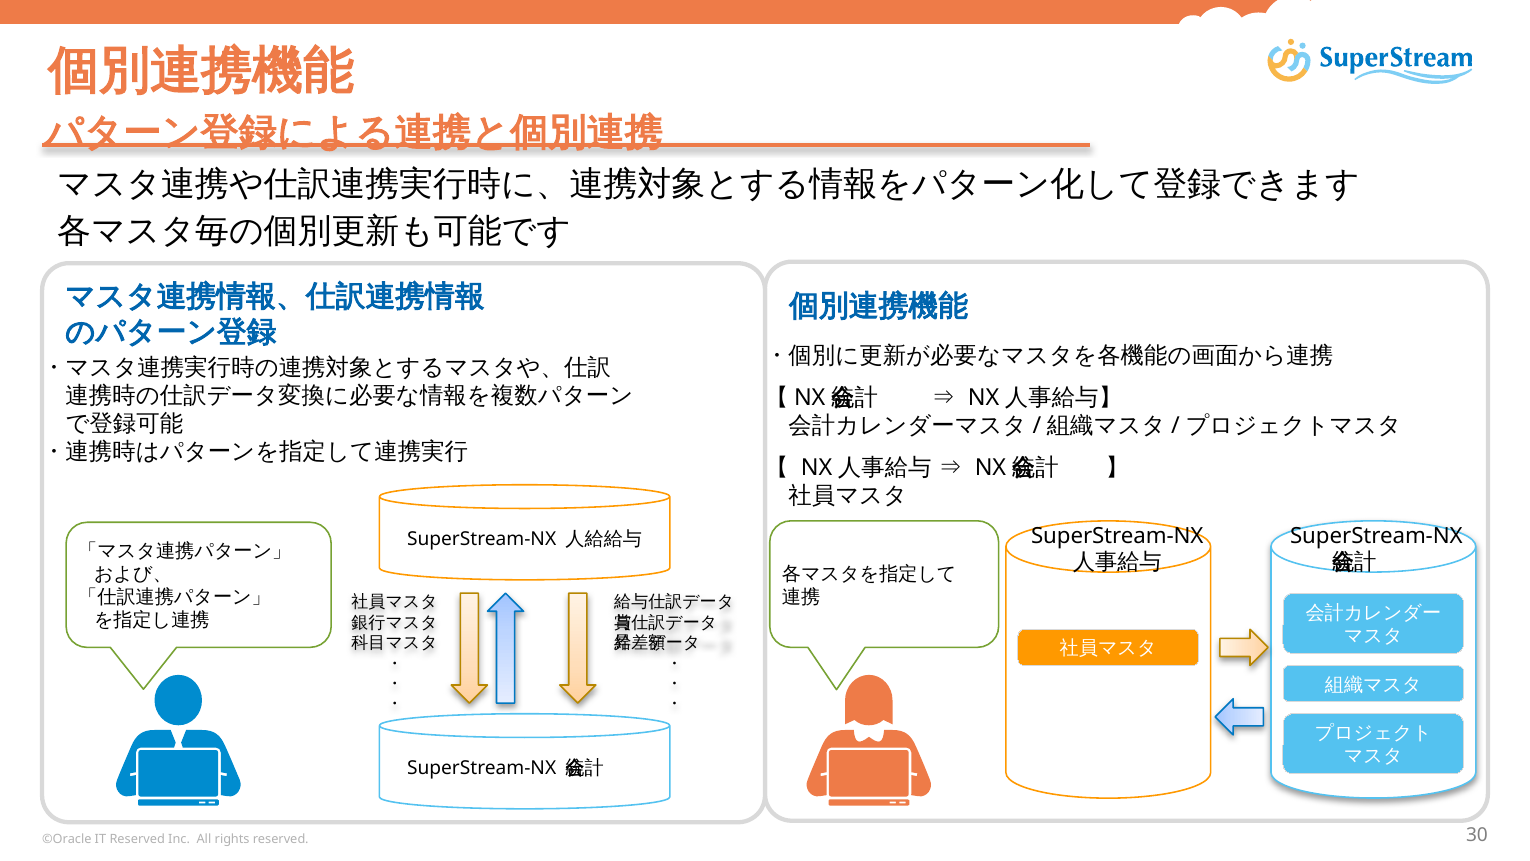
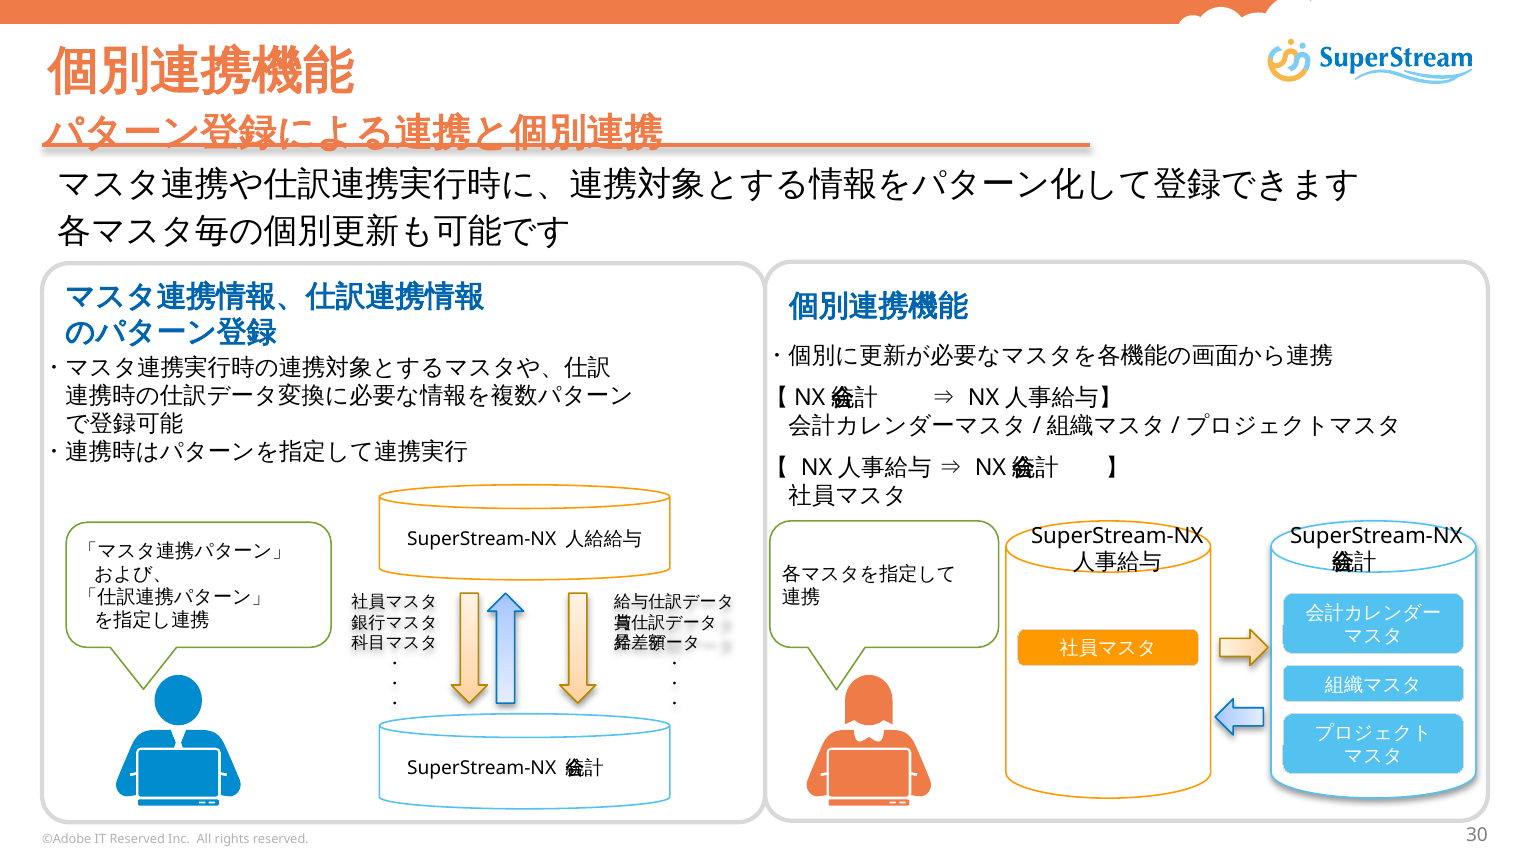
©Oracle: ©Oracle -> ©Adobe
